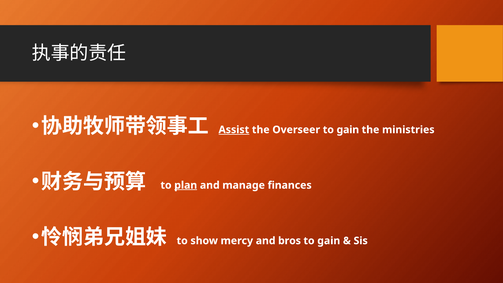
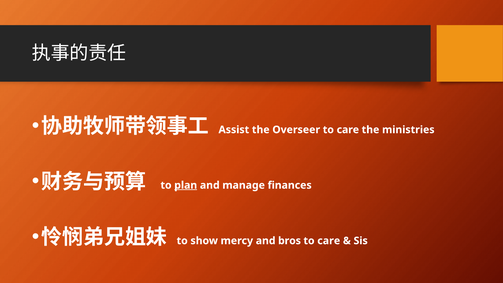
Assist underline: present -> none
Overseer to gain: gain -> care
gain at (329, 241): gain -> care
